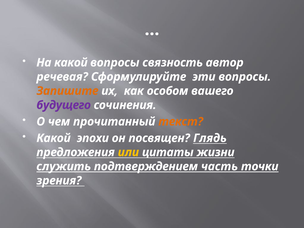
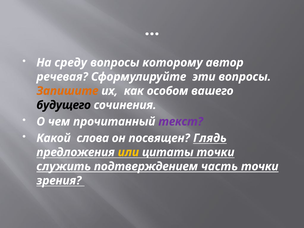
На какой: какой -> среду
связность: связность -> которому
будущего colour: purple -> black
текст colour: orange -> purple
эпохи: эпохи -> слова
цитаты жизни: жизни -> точки
